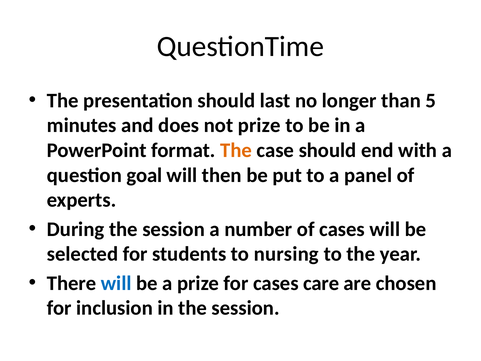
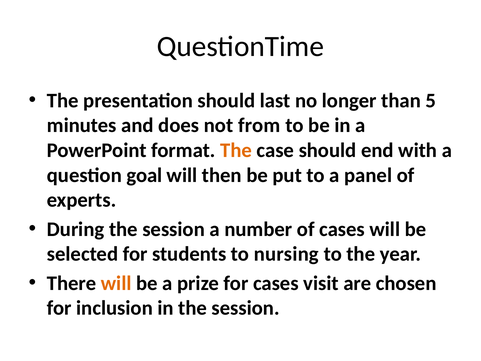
not prize: prize -> from
will at (116, 283) colour: blue -> orange
care: care -> visit
